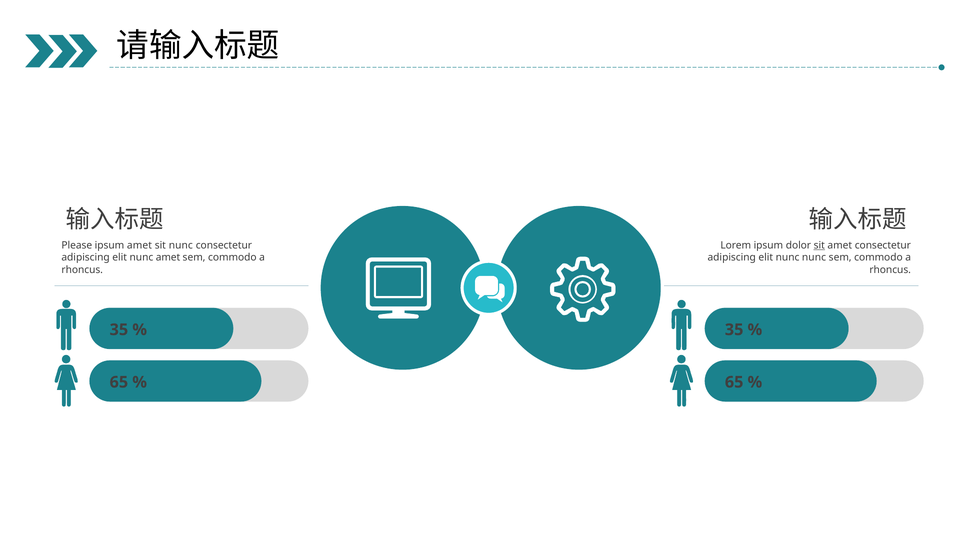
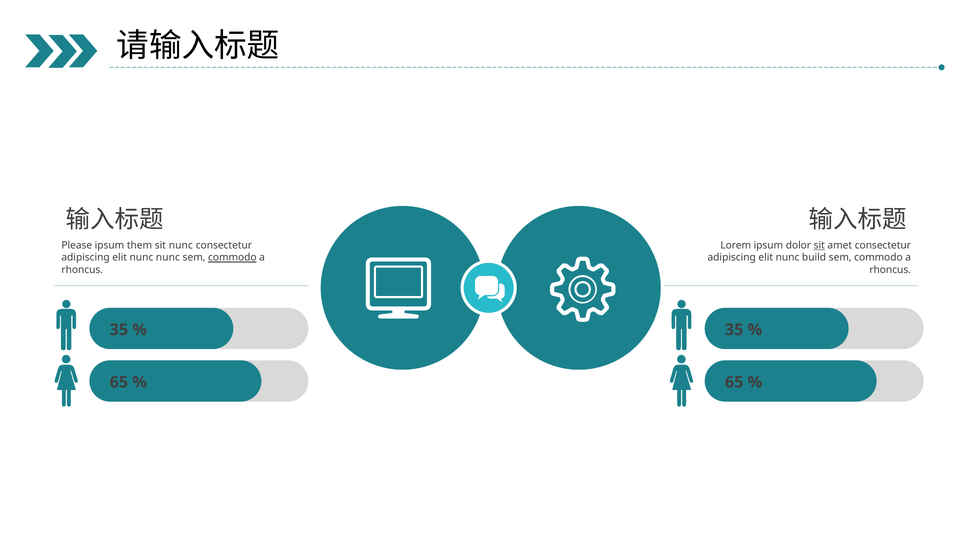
ipsum amet: amet -> them
nunc amet: amet -> nunc
commodo at (232, 258) underline: none -> present
nunc nunc: nunc -> build
